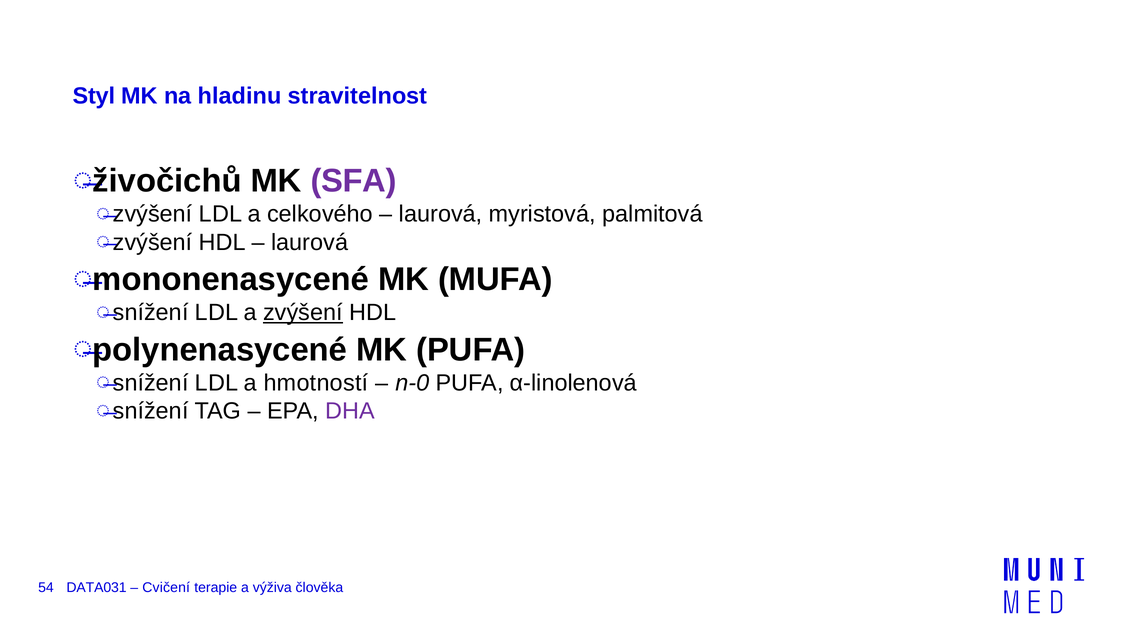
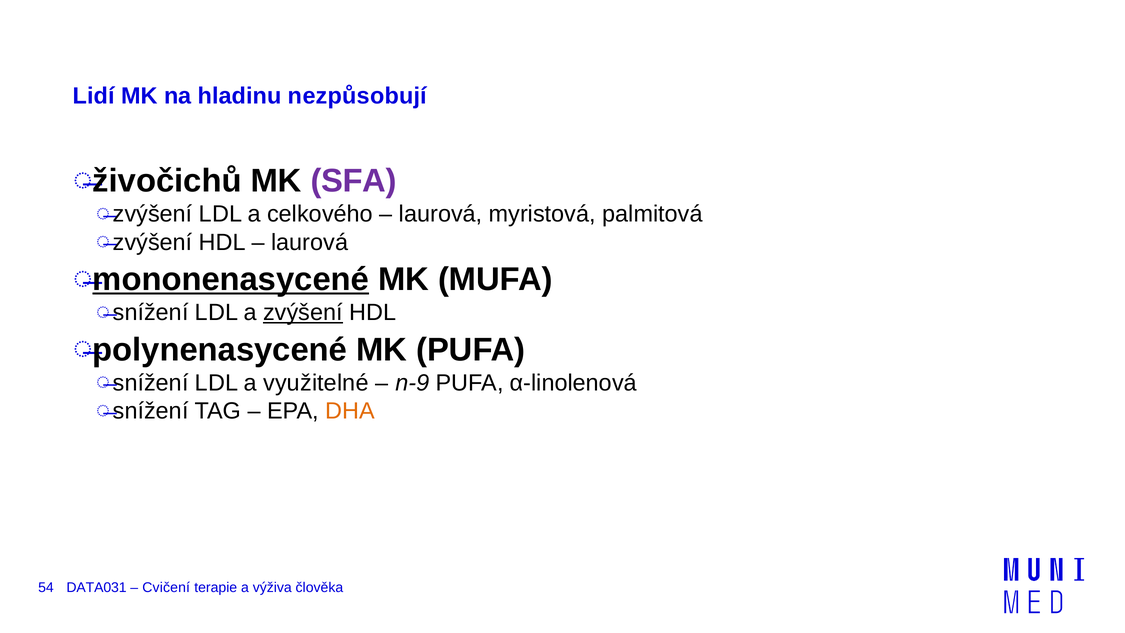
Styl: Styl -> Lidí
stravitelnost: stravitelnost -> nezpůsobují
mononenasycené underline: none -> present
hmotností: hmotností -> využitelné
n-0: n-0 -> n-9
DHA colour: purple -> orange
